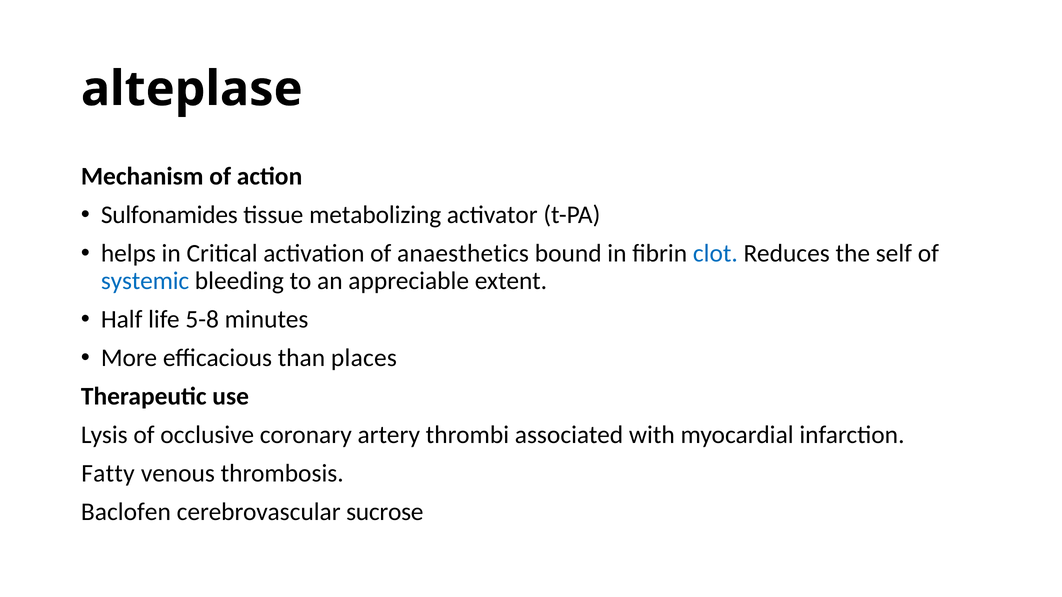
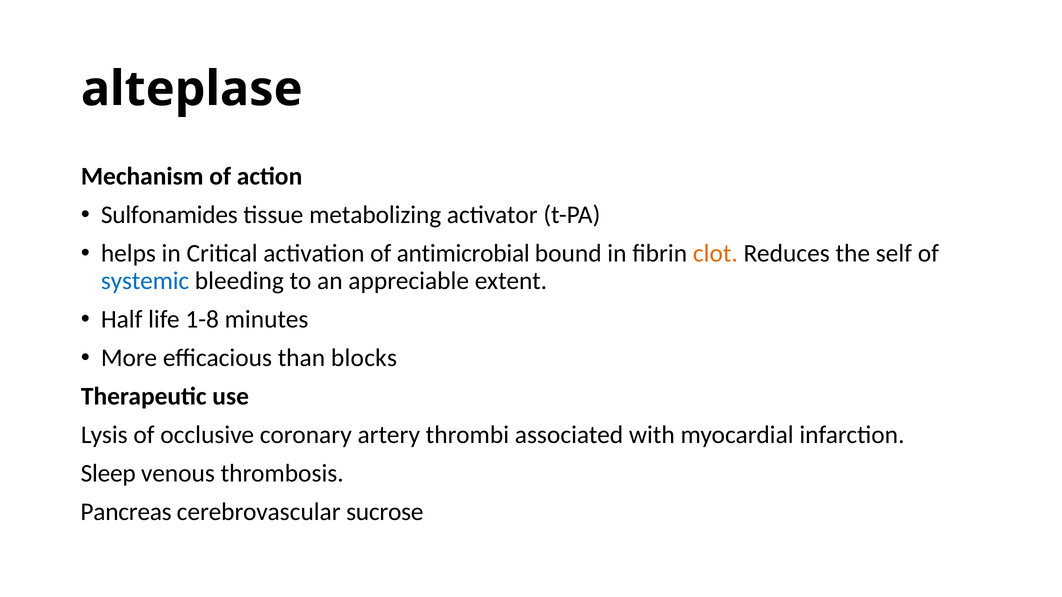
anaesthetics: anaesthetics -> antimicrobial
clot colour: blue -> orange
5-8: 5-8 -> 1-8
places: places -> blocks
Fatty: Fatty -> Sleep
Baclofen: Baclofen -> Pancreas
